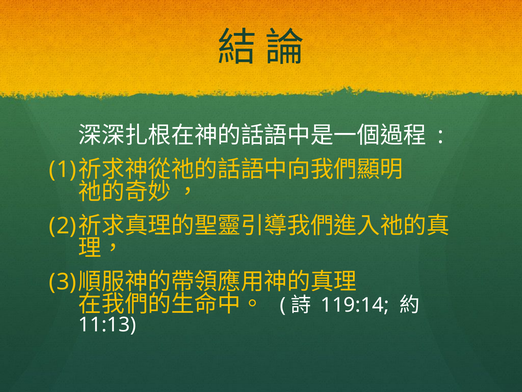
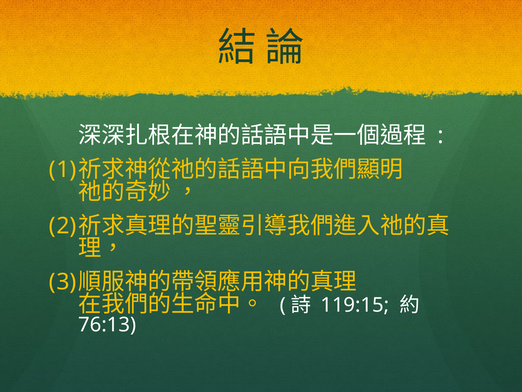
119:14: 119:14 -> 119:15
11:13: 11:13 -> 76:13
